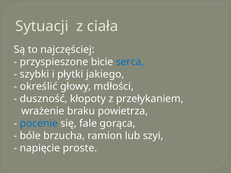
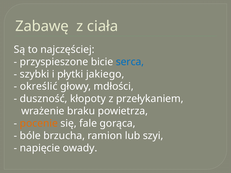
Sytuacji: Sytuacji -> Zabawę
pocenie colour: blue -> orange
proste: proste -> owady
